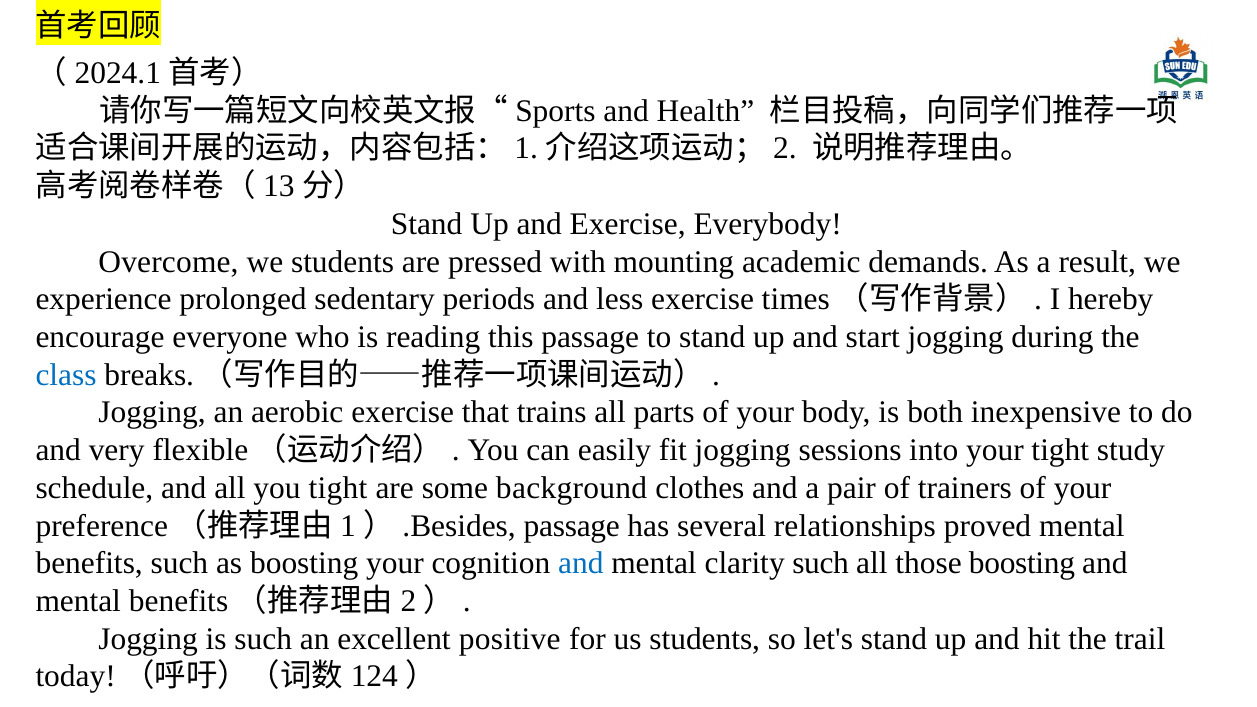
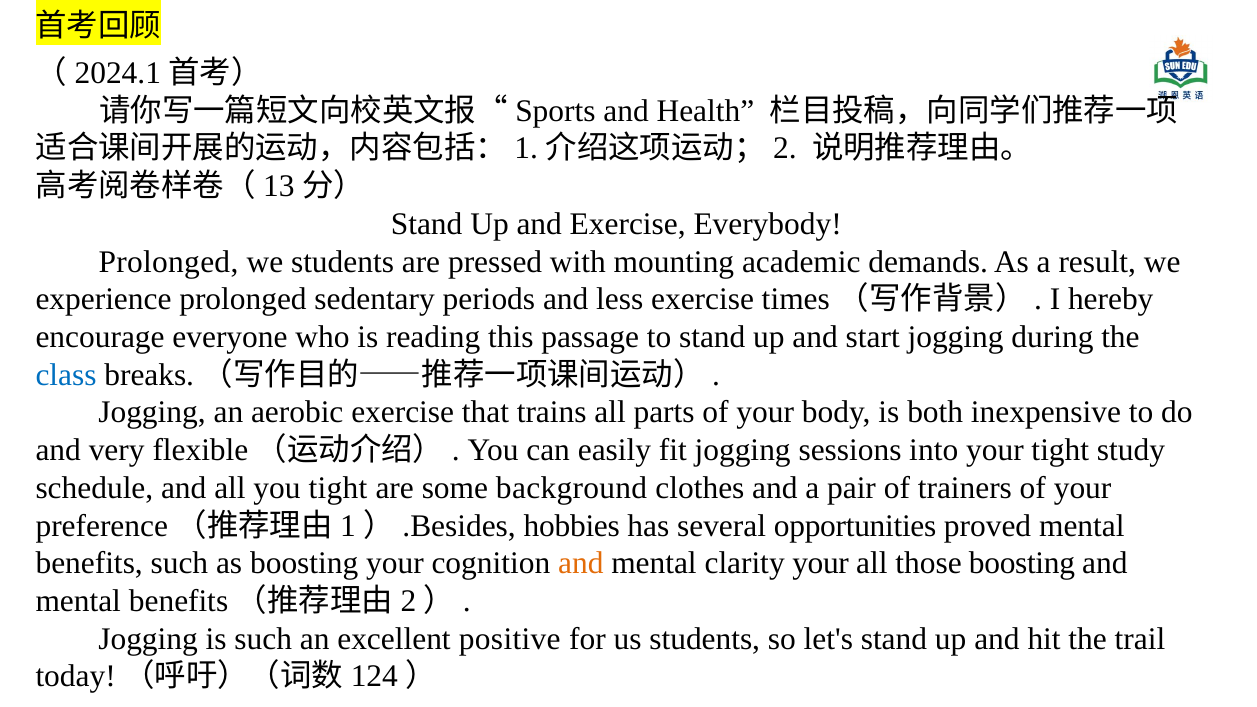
Overcome at (169, 262): Overcome -> Prolonged
passage at (572, 526): passage -> hobbies
relationships: relationships -> opportunities
and at (581, 563) colour: blue -> orange
clarity such: such -> your
